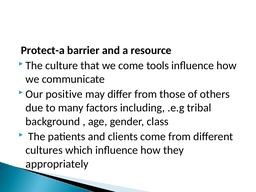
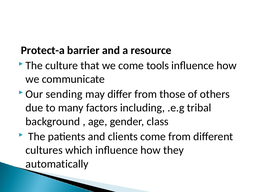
positive: positive -> sending
appropriately: appropriately -> automatically
